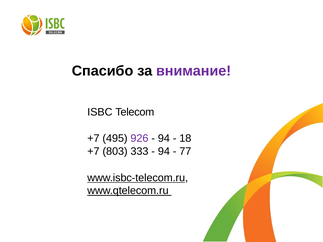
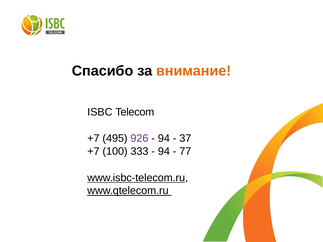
внимание colour: purple -> orange
18: 18 -> 37
803: 803 -> 100
